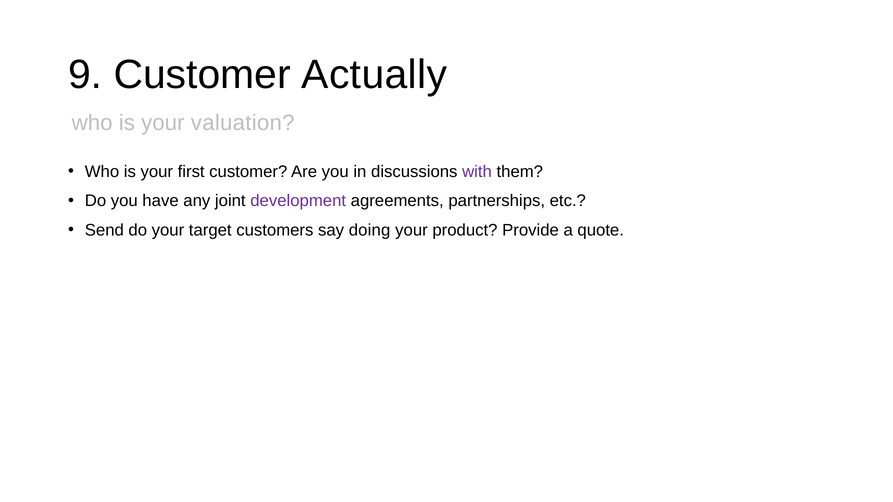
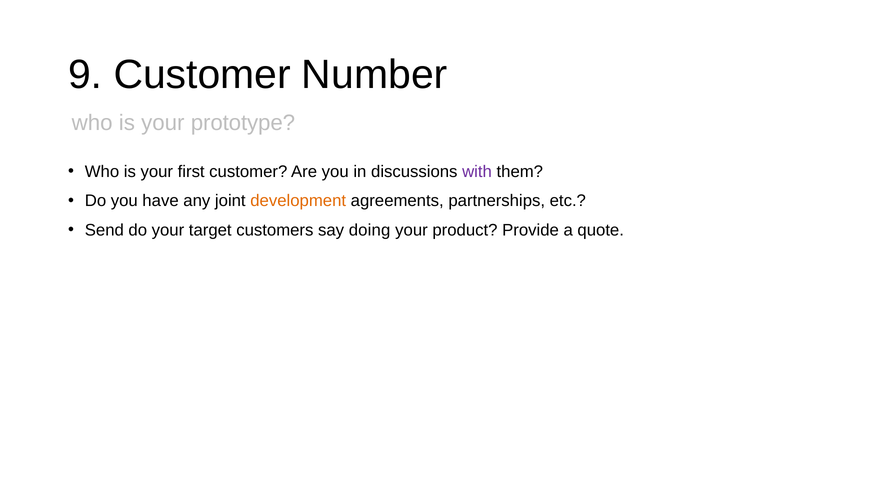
Actually: Actually -> Number
valuation: valuation -> prototype
development colour: purple -> orange
